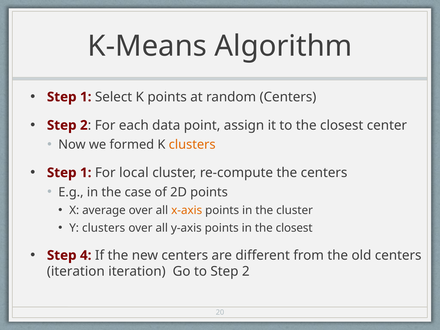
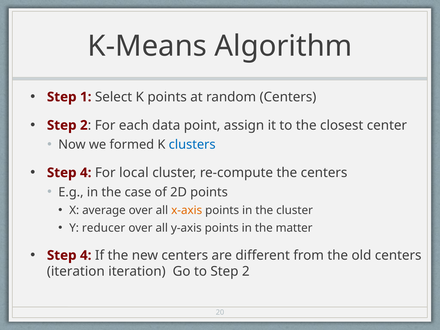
clusters at (192, 145) colour: orange -> blue
1 at (86, 173): 1 -> 4
Y clusters: clusters -> reducer
in the closest: closest -> matter
